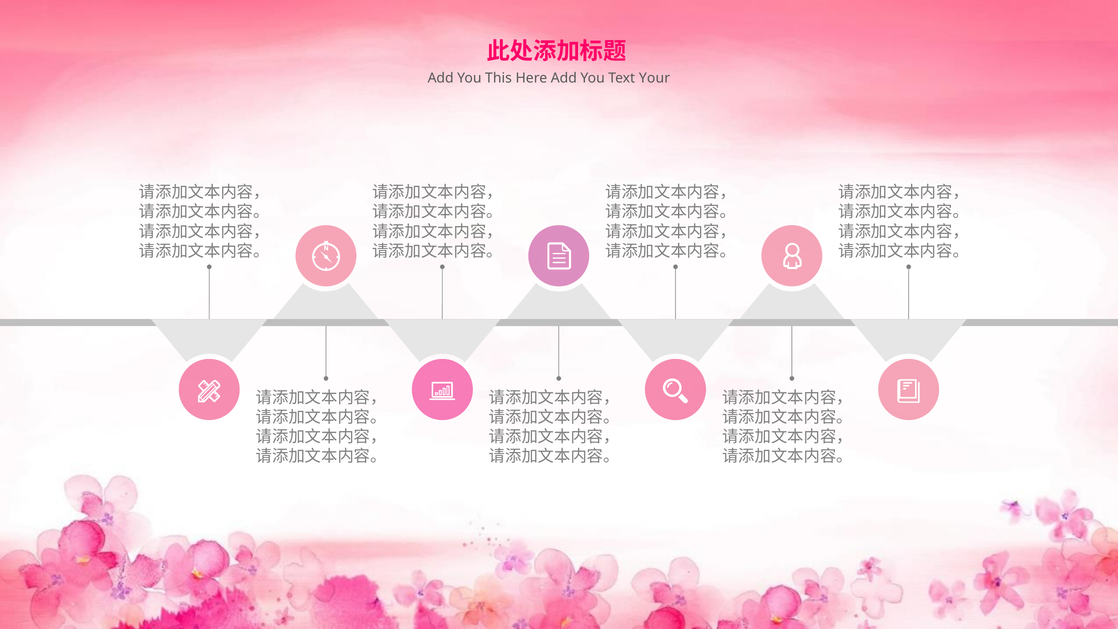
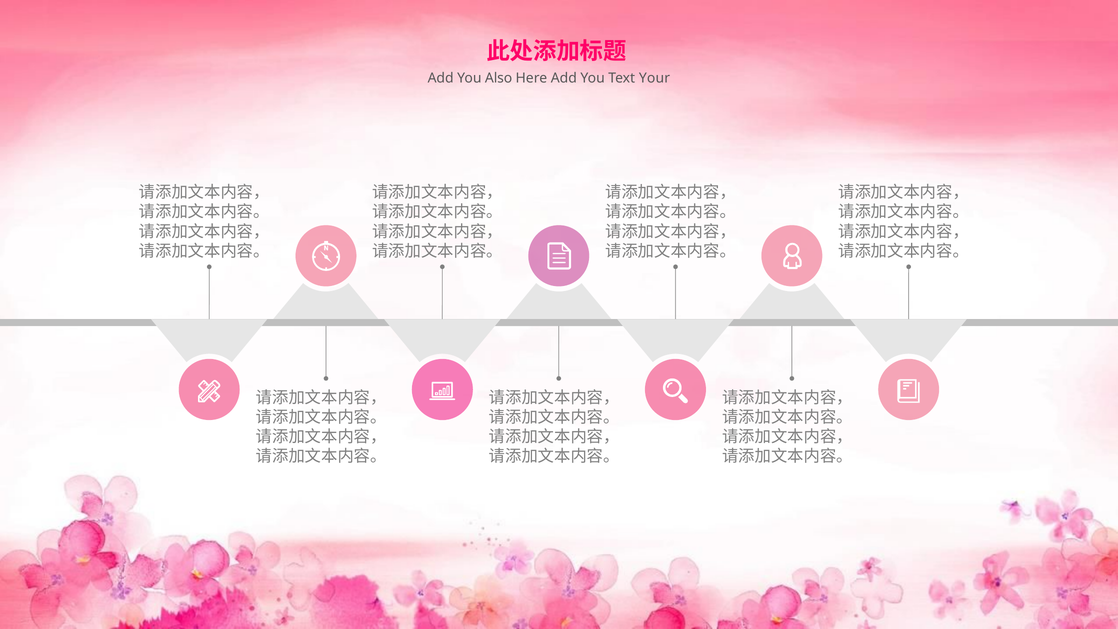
This: This -> Also
